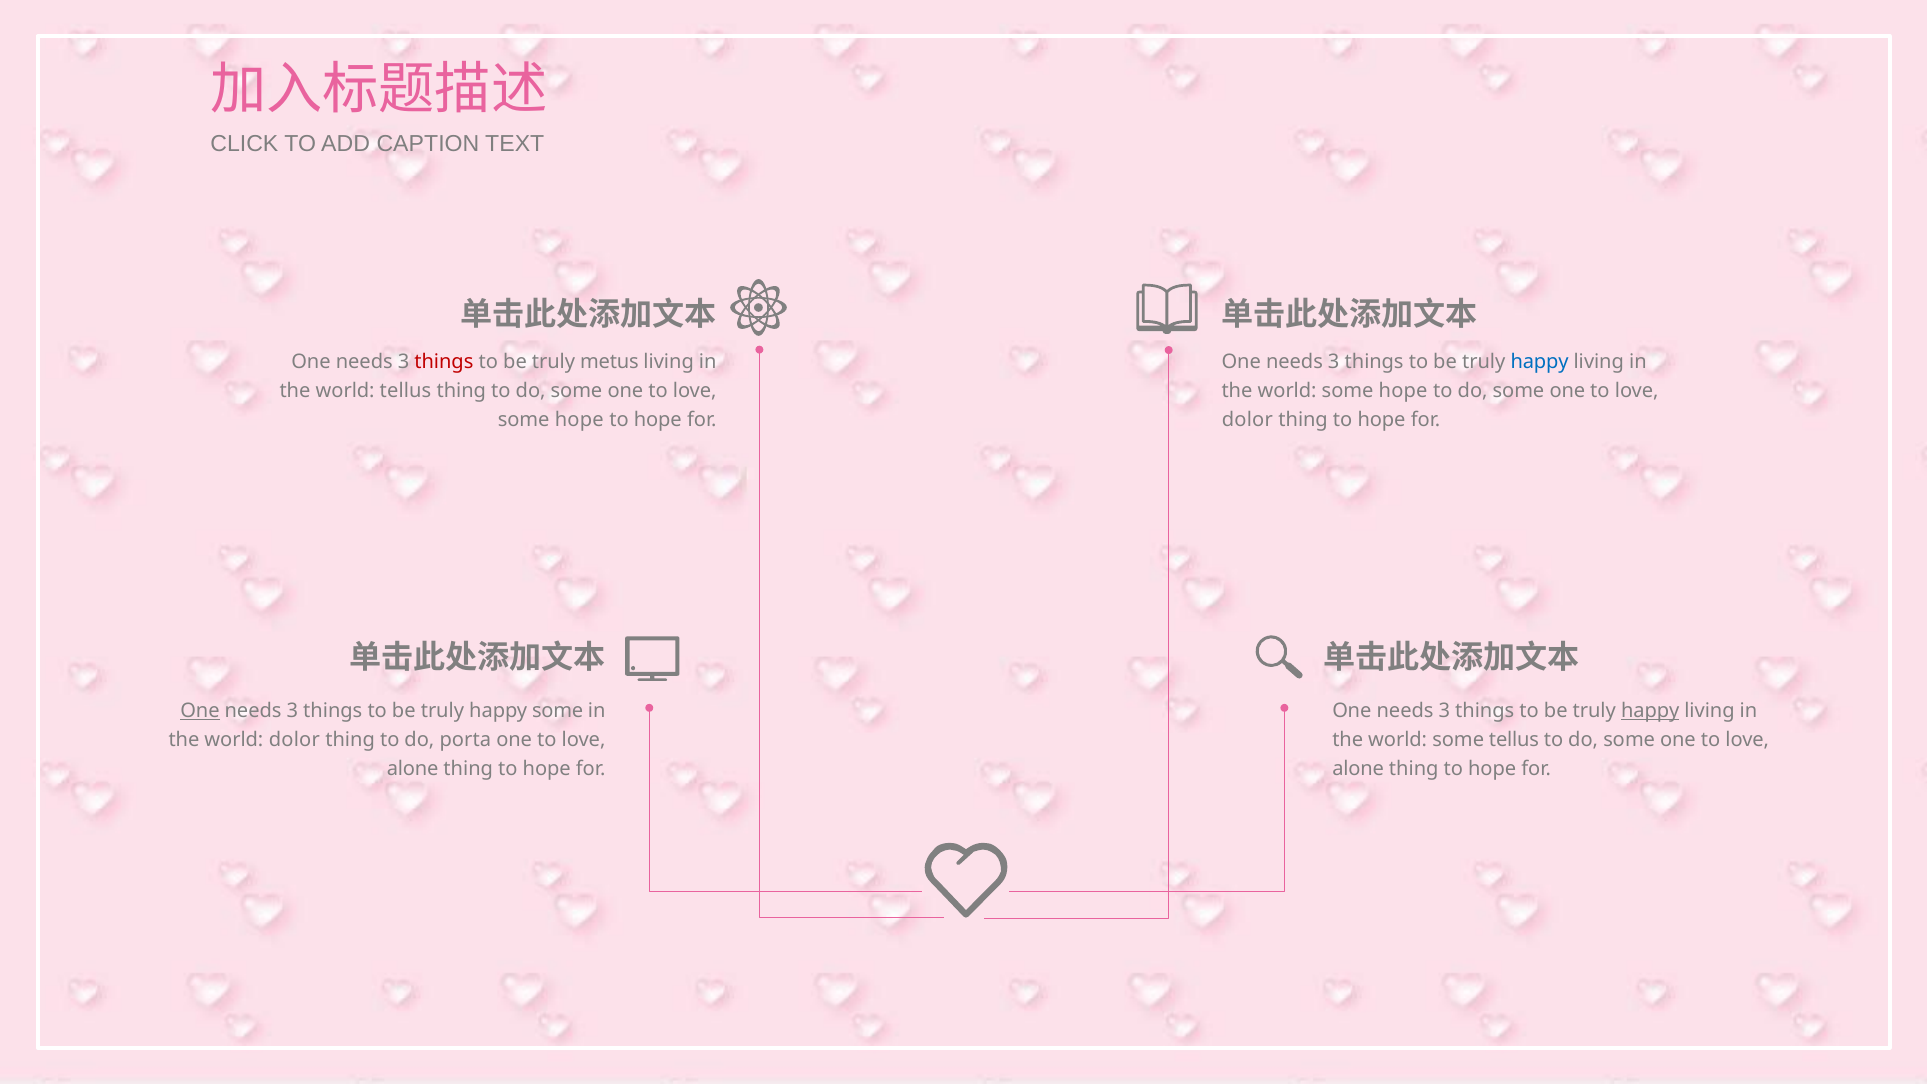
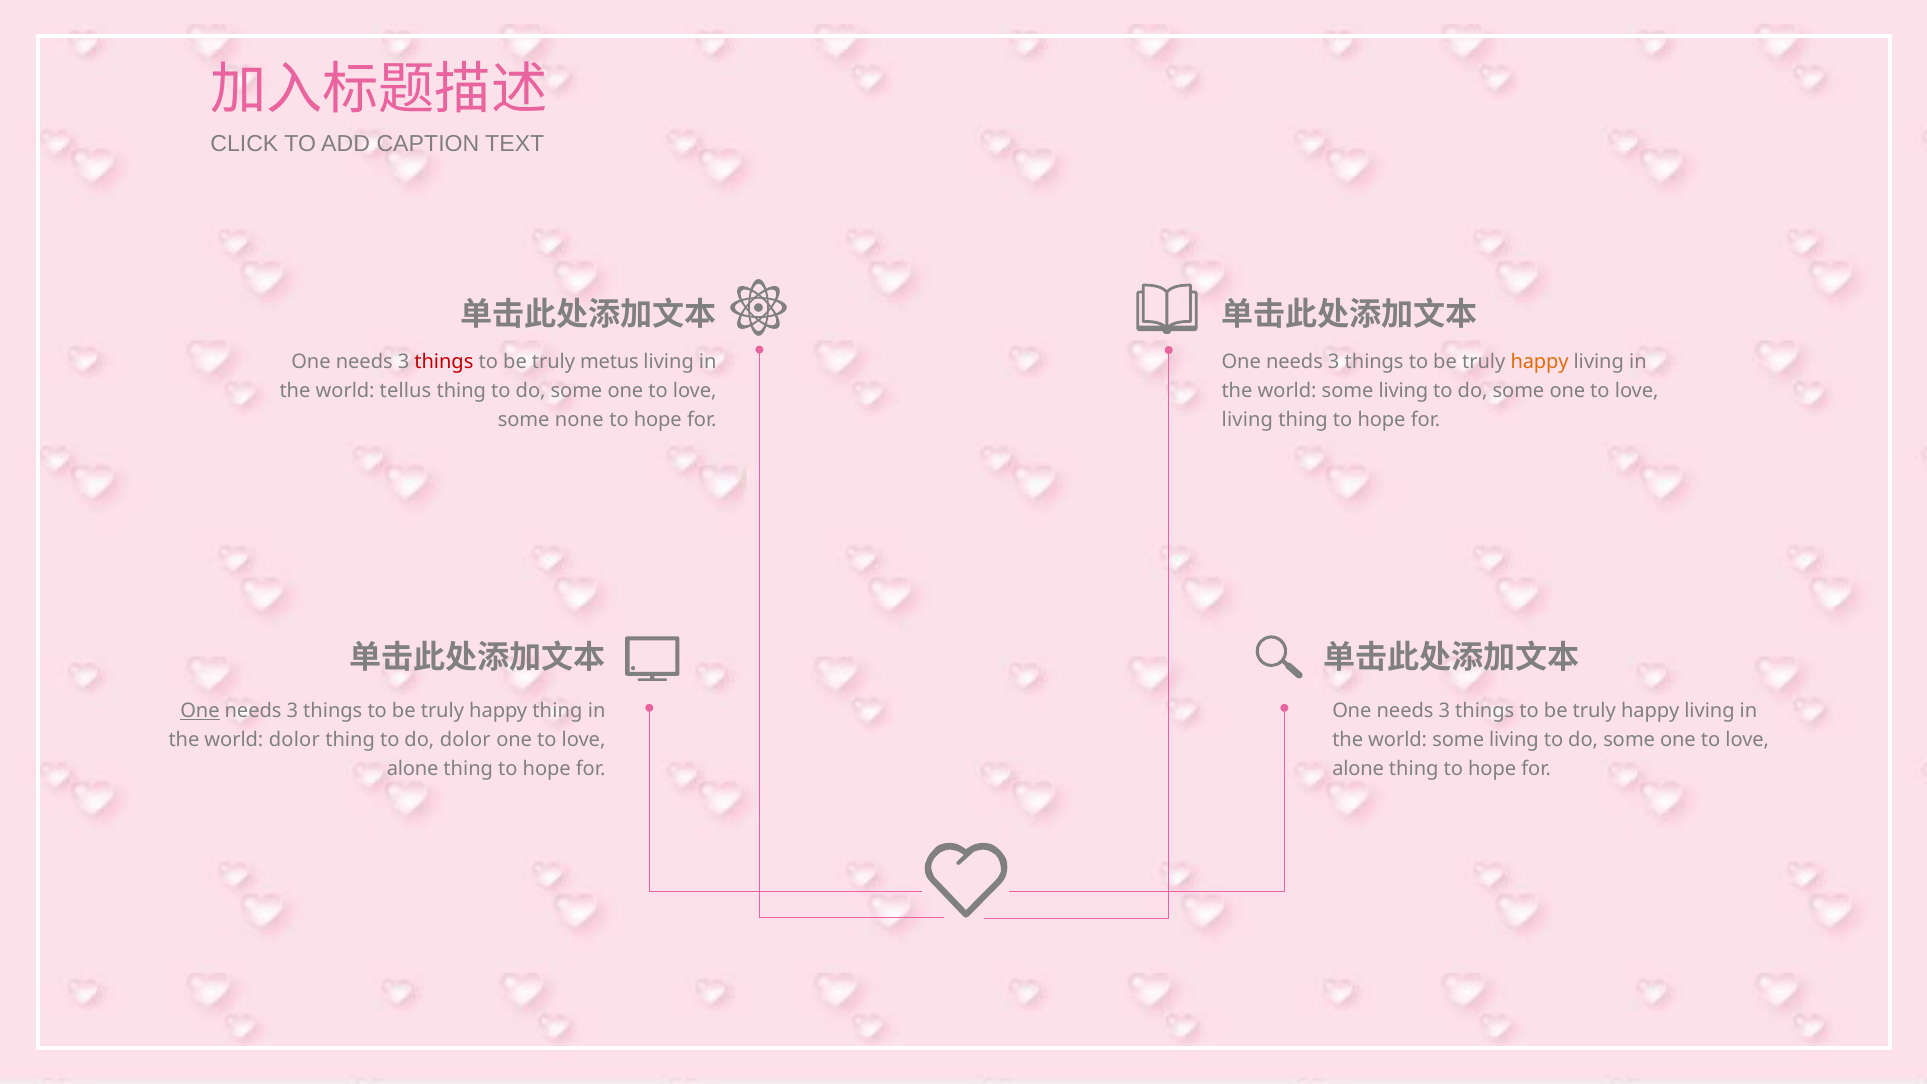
happy at (1540, 362) colour: blue -> orange
hope at (1403, 391): hope -> living
hope at (579, 420): hope -> none
dolor at (1247, 420): dolor -> living
happy some: some -> thing
happy at (1650, 711) underline: present -> none
do porta: porta -> dolor
tellus at (1514, 740): tellus -> living
